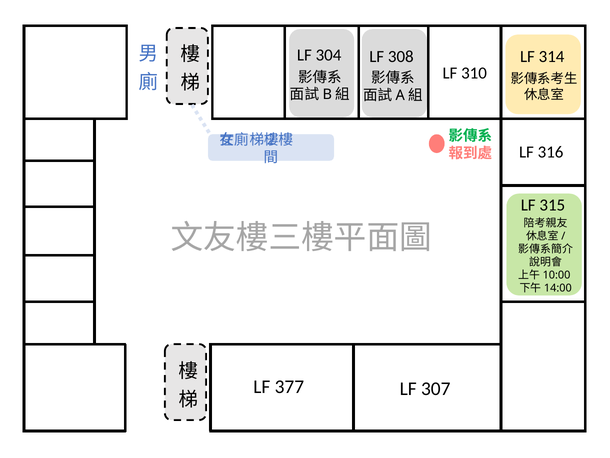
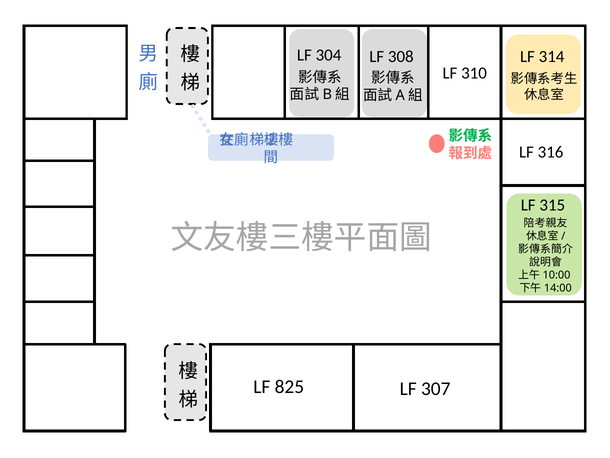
377: 377 -> 825
